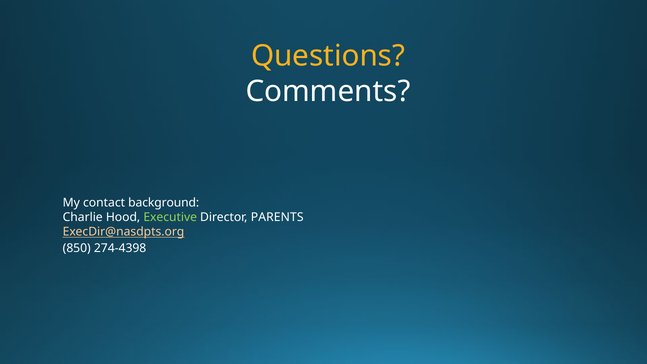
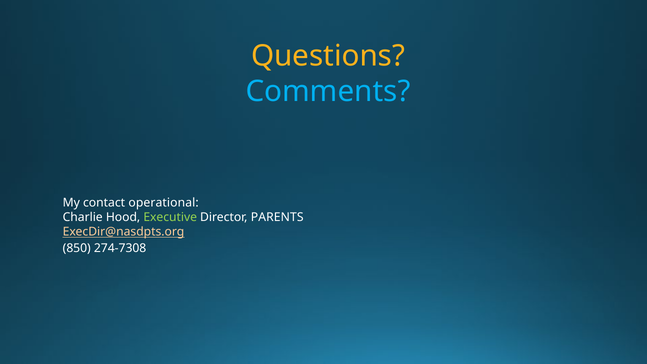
Comments colour: white -> light blue
background: background -> operational
274-4398: 274-4398 -> 274-7308
